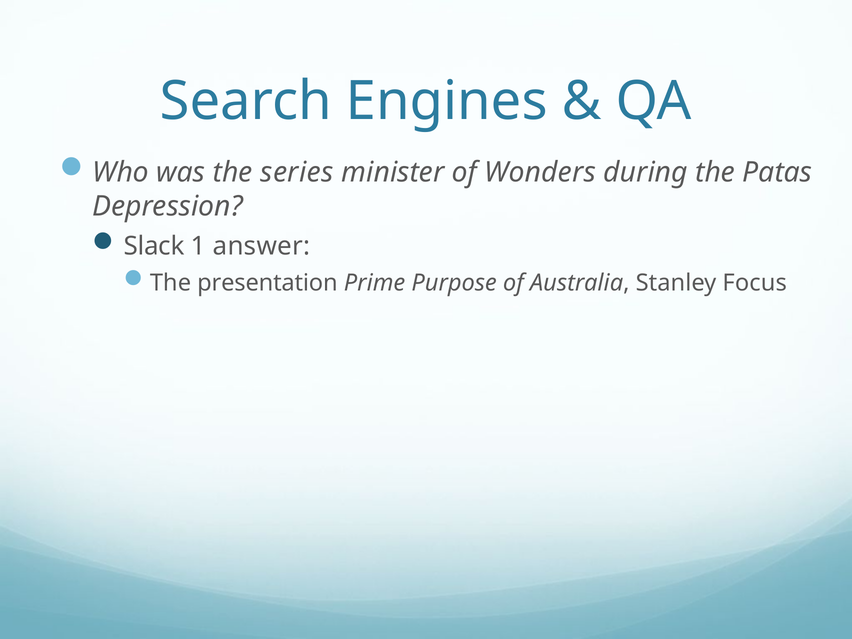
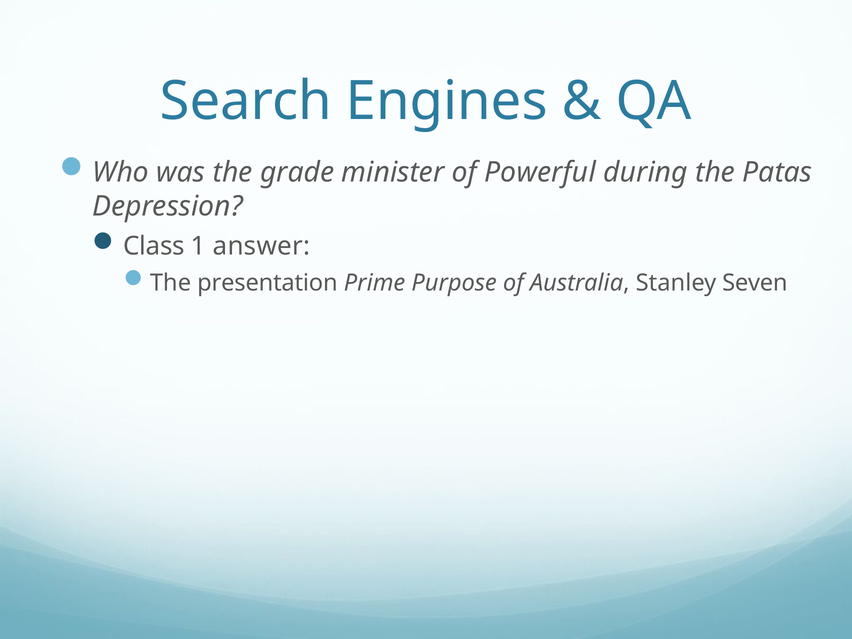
series: series -> grade
Wonders: Wonders -> Powerful
Slack: Slack -> Class
Focus: Focus -> Seven
